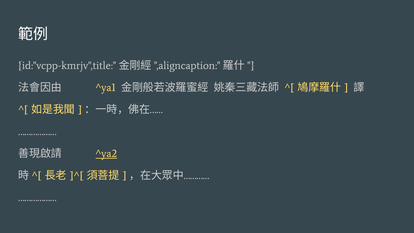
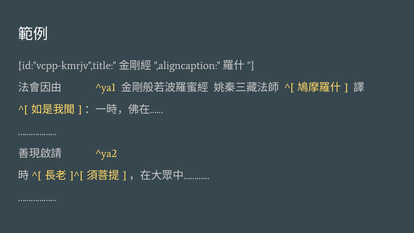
^ya2 underline: present -> none
